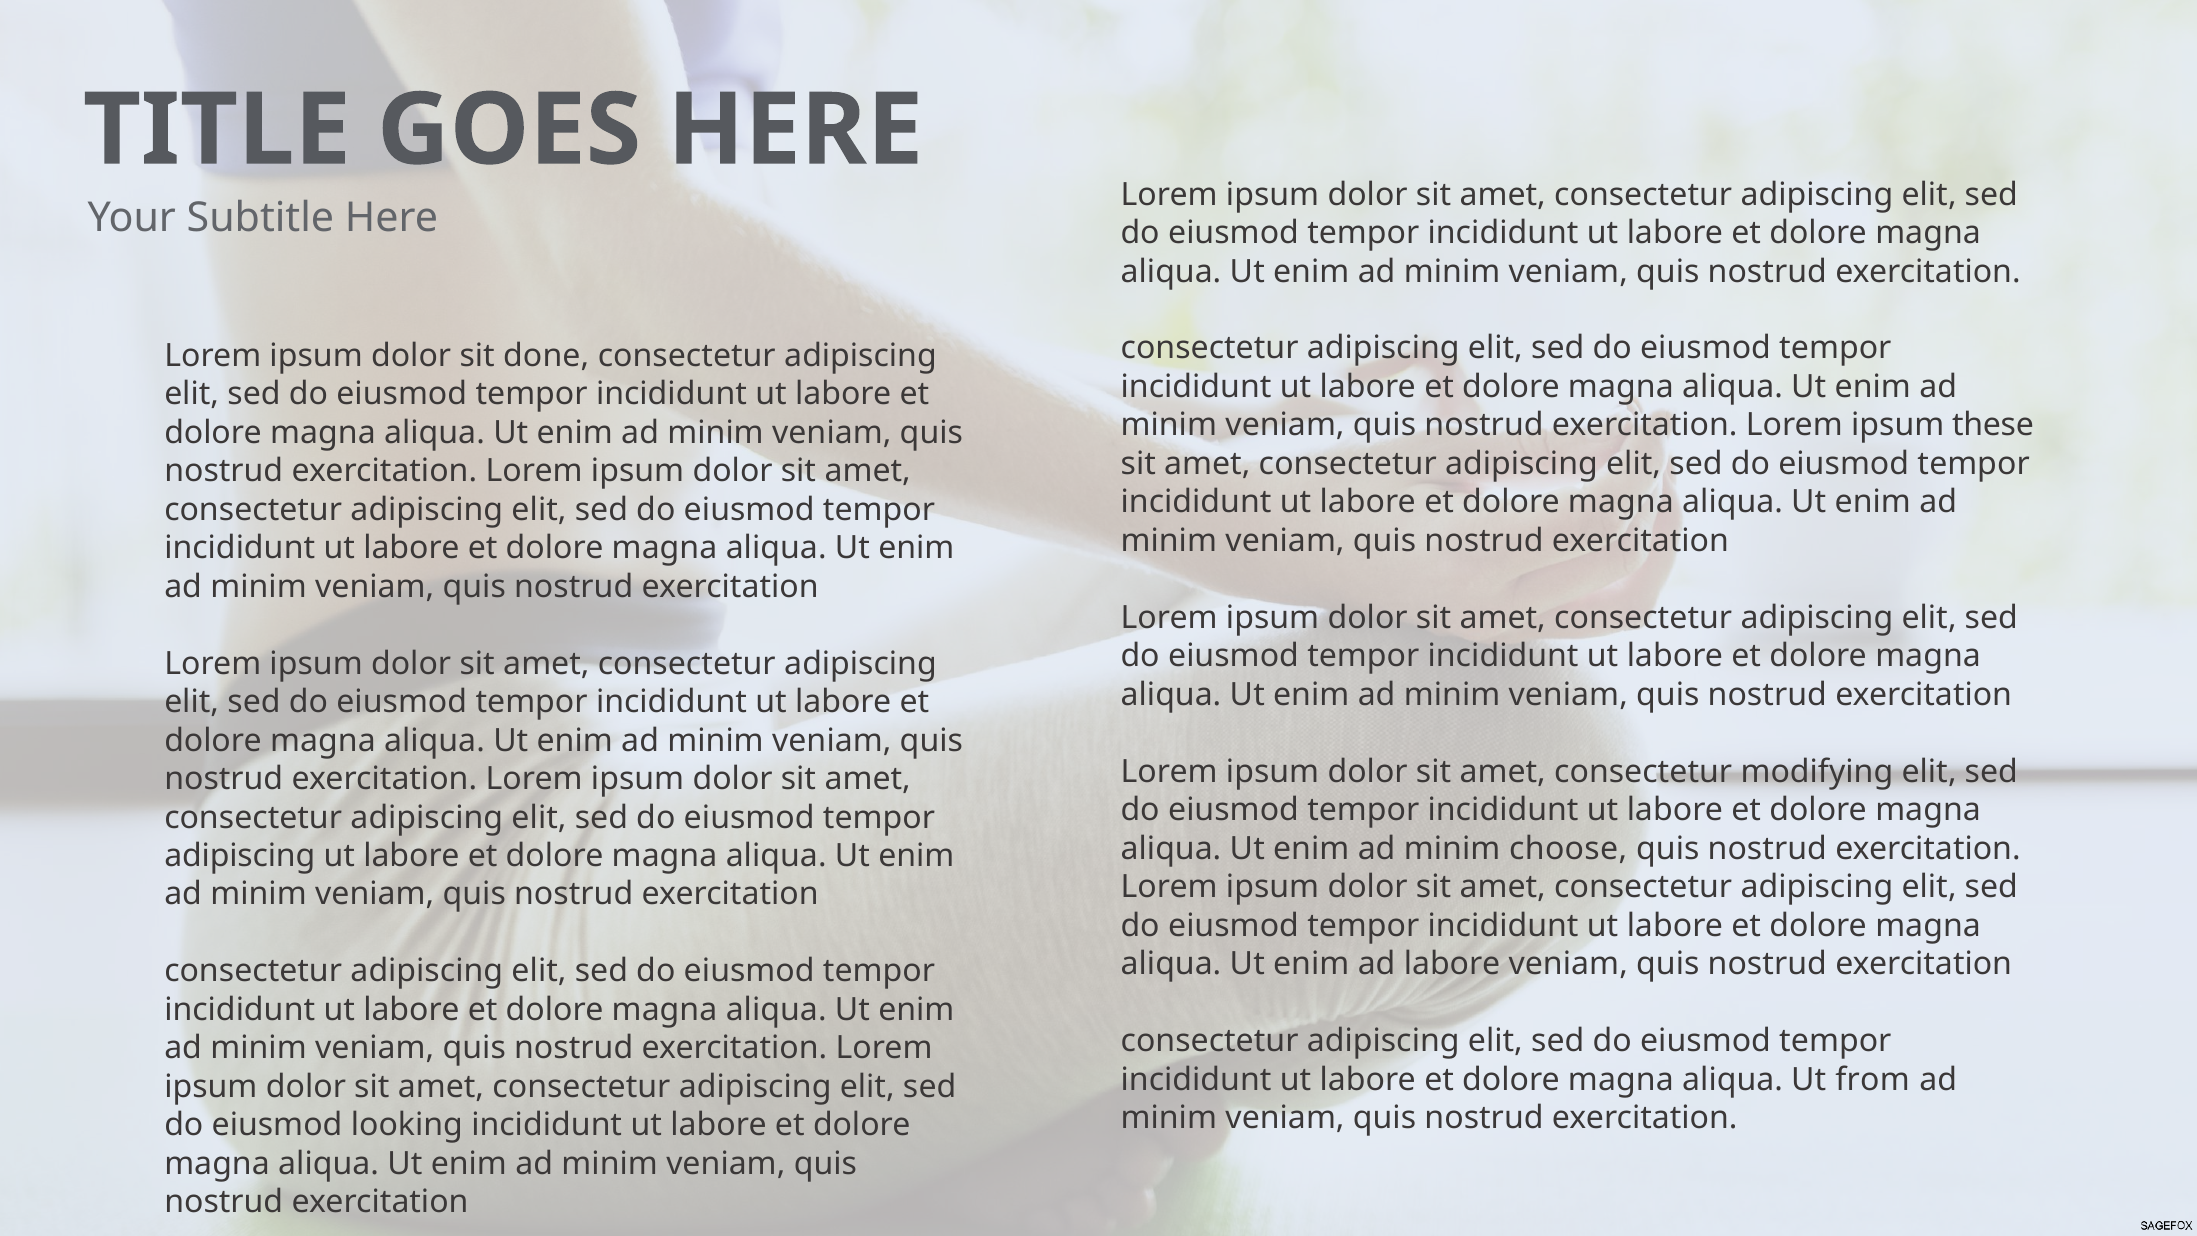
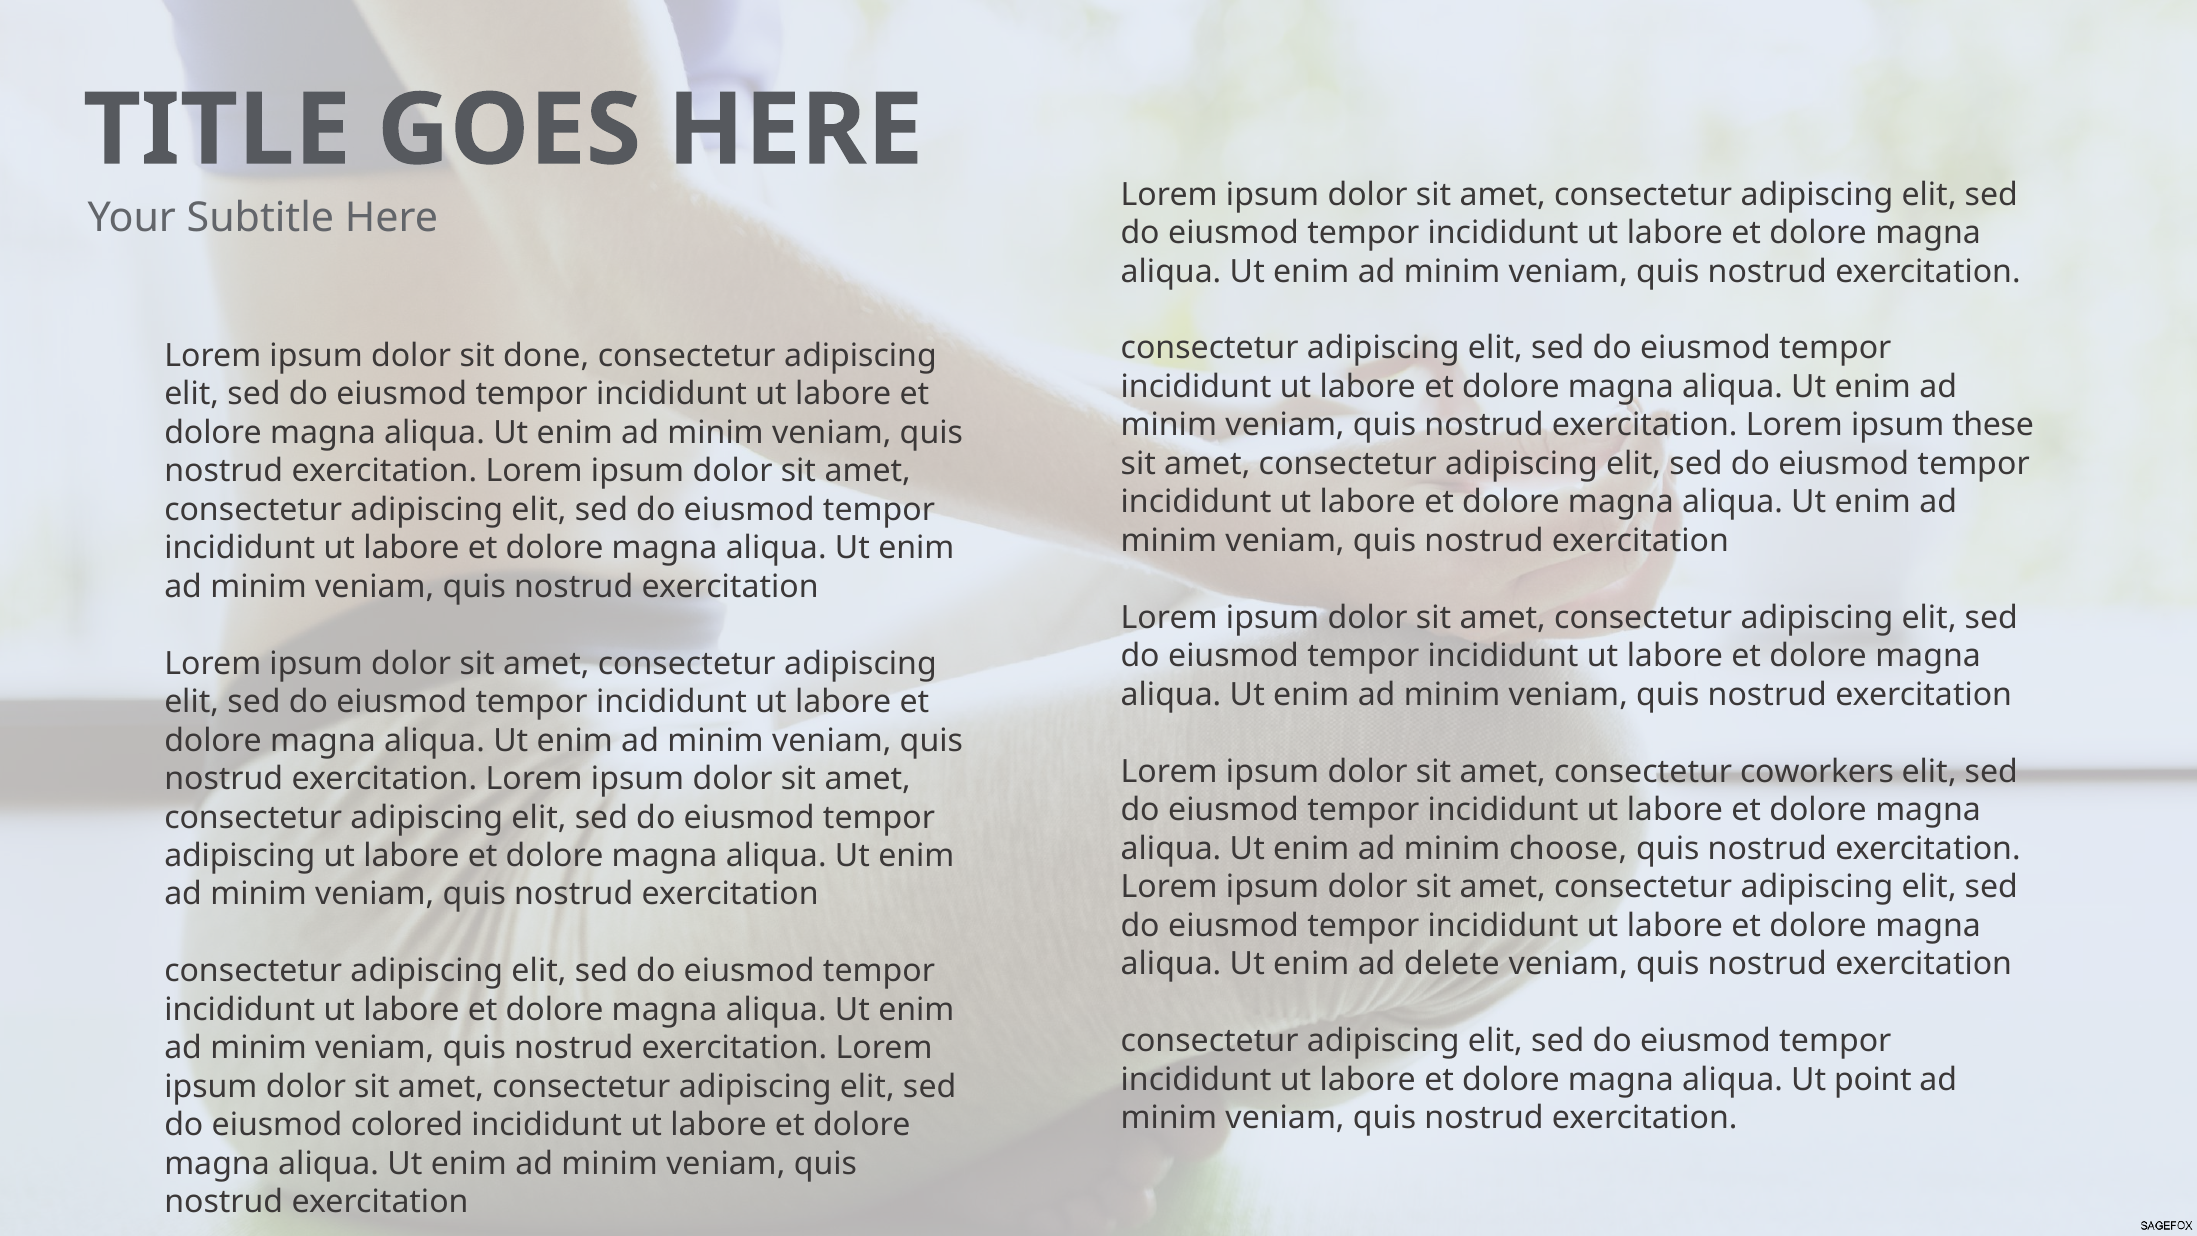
modifying: modifying -> coworkers
ad labore: labore -> delete
from: from -> point
looking: looking -> colored
